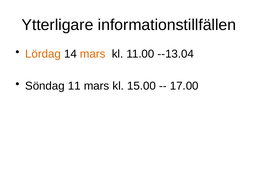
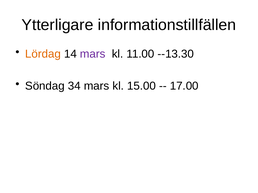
mars at (93, 54) colour: orange -> purple
--13.04: --13.04 -> --13.30
11: 11 -> 34
